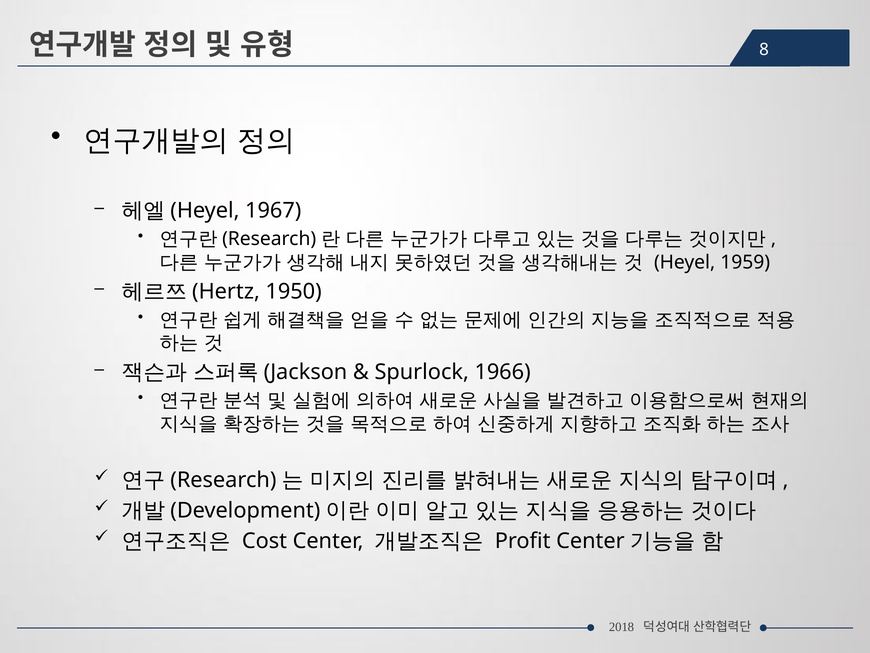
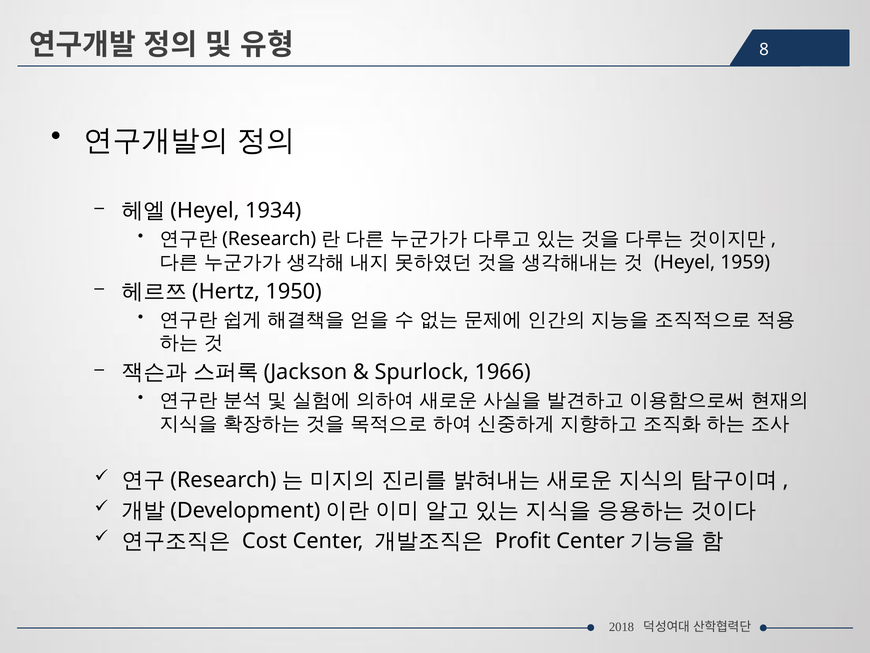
1967: 1967 -> 1934
